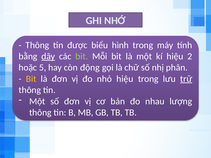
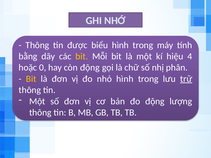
dãy underline: present -> none
bit at (82, 56) colour: light green -> yellow
2: 2 -> 4
5: 5 -> 0
nhỏ hiệu: hiệu -> hình
đo nhau: nhau -> động
